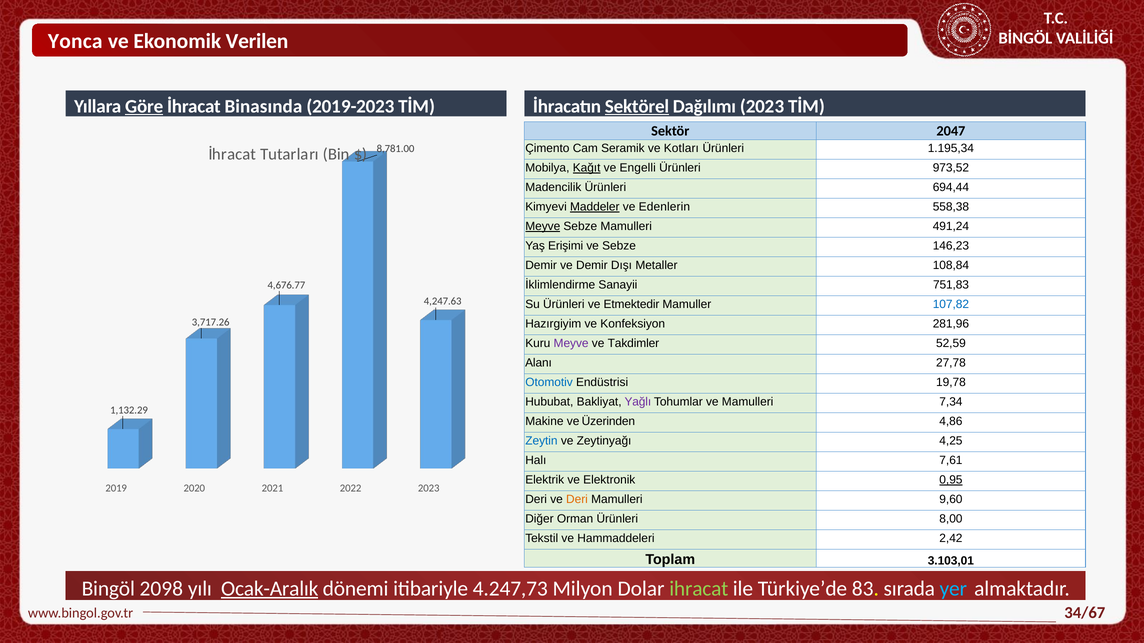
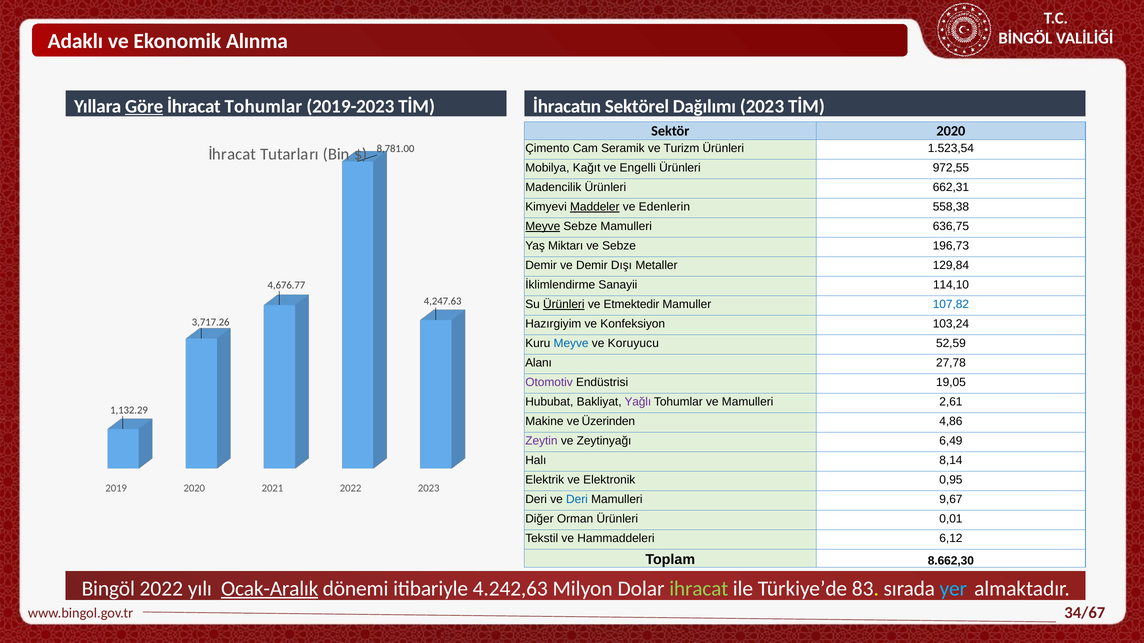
Yonca: Yonca -> Adaklı
Verilen: Verilen -> Alınma
İhracat Binasında: Binasında -> Tohumlar
Sektörel underline: present -> none
Sektör 2047: 2047 -> 2020
Kotları: Kotları -> Turizm
1.195,34: 1.195,34 -> 1.523,54
Kağıt underline: present -> none
973,52: 973,52 -> 972,55
694,44: 694,44 -> 662,31
491,24: 491,24 -> 636,75
Erişimi: Erişimi -> Miktarı
146,23: 146,23 -> 196,73
108,84: 108,84 -> 129,84
751,83: 751,83 -> 114,10
Ürünleri at (564, 305) underline: none -> present
281,96: 281,96 -> 103,24
Meyve at (571, 344) colour: purple -> blue
Takdimler: Takdimler -> Koruyucu
Otomotiv colour: blue -> purple
19,78: 19,78 -> 19,05
7,34: 7,34 -> 2,61
Zeytin colour: blue -> purple
4,25: 4,25 -> 6,49
7,61: 7,61 -> 8,14
0,95 underline: present -> none
Deri at (577, 500) colour: orange -> blue
9,60: 9,60 -> 9,67
8,00: 8,00 -> 0,01
2,42: 2,42 -> 6,12
3.103,01: 3.103,01 -> 8.662,30
Bingöl 2098: 2098 -> 2022
4.247,73: 4.247,73 -> 4.242,63
